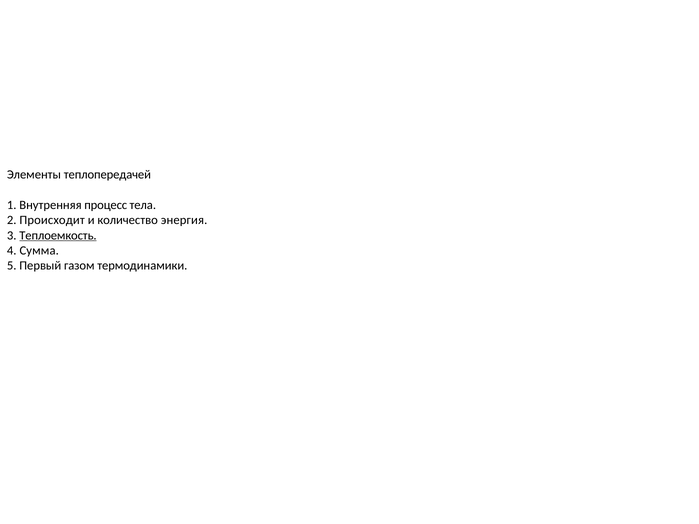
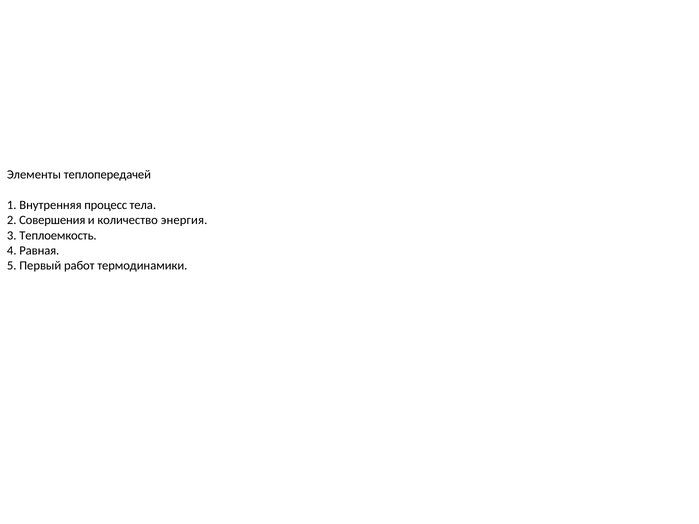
Происходит: Происходит -> Совершения
Теплоемкость underline: present -> none
Сумма: Сумма -> Равная
газом: газом -> работ
